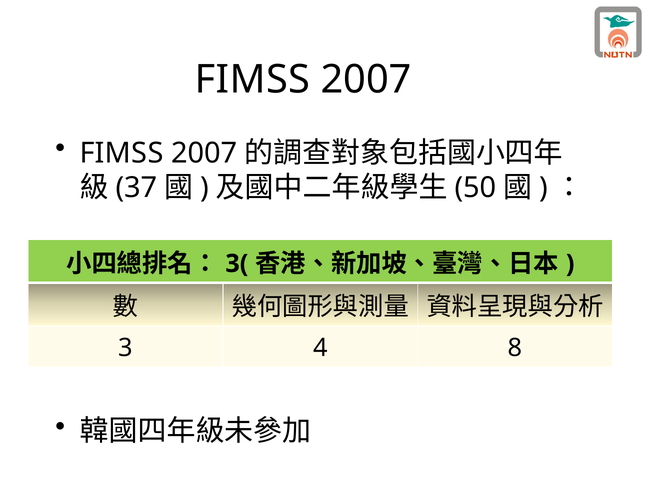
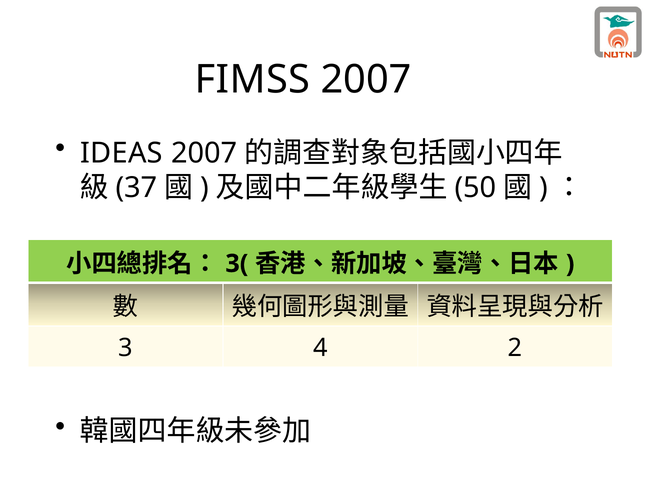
FIMSS at (122, 153): FIMSS -> IDEAS
8: 8 -> 2
